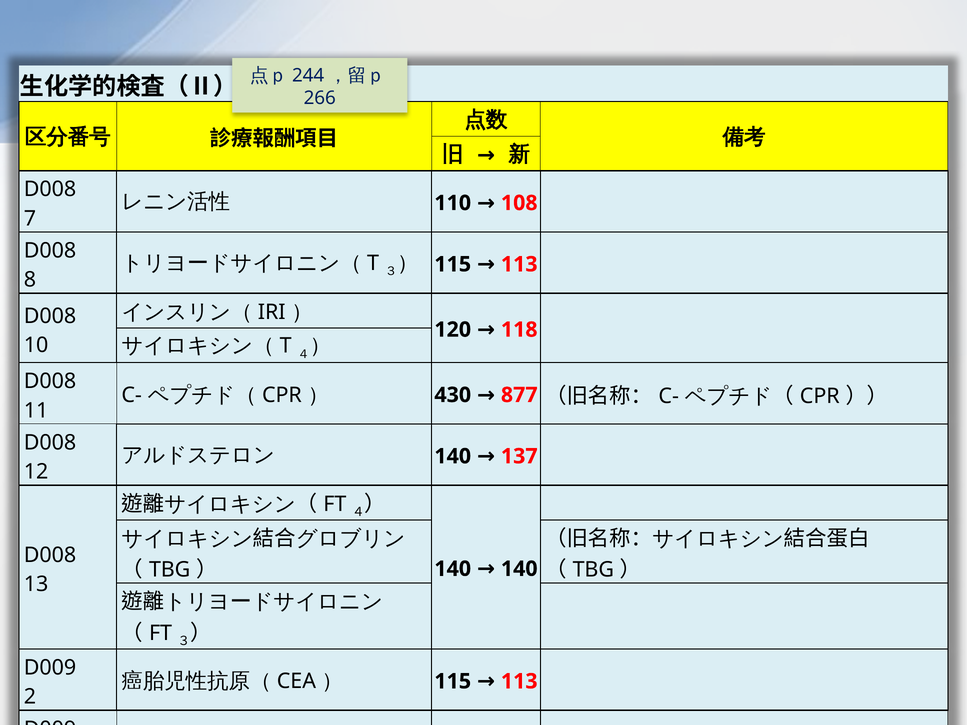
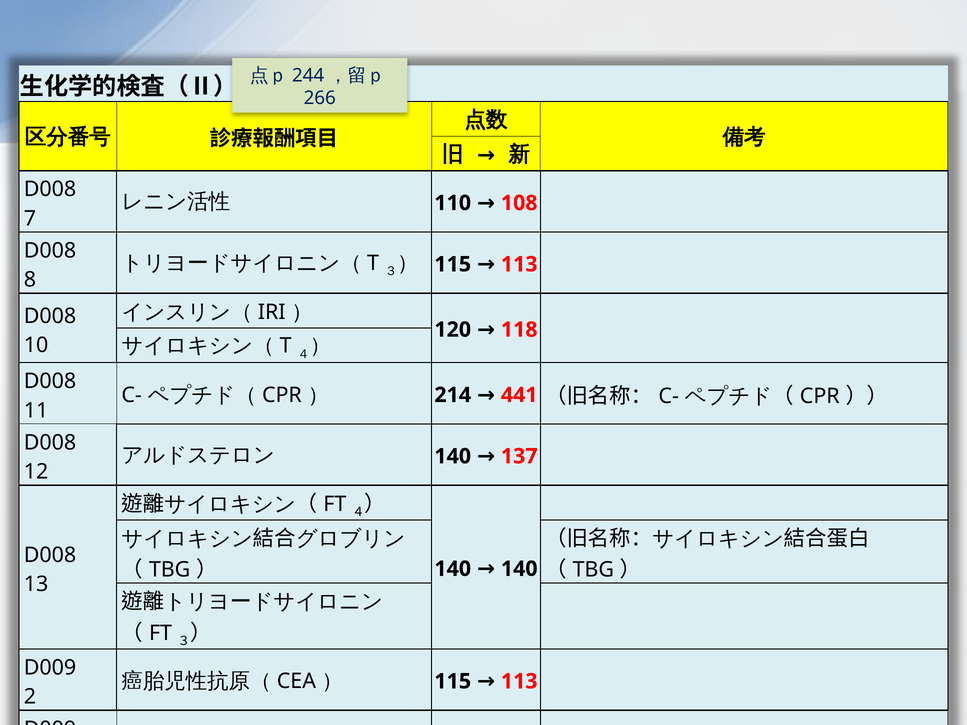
430: 430 -> 214
877: 877 -> 441
